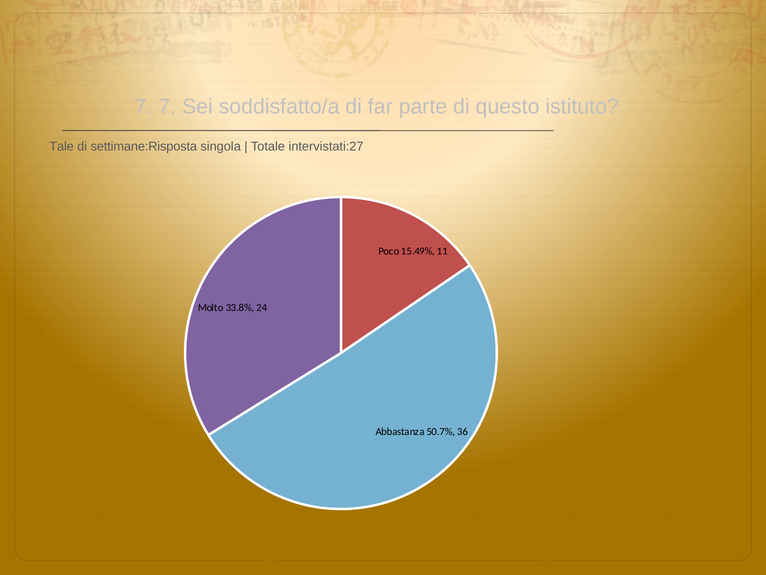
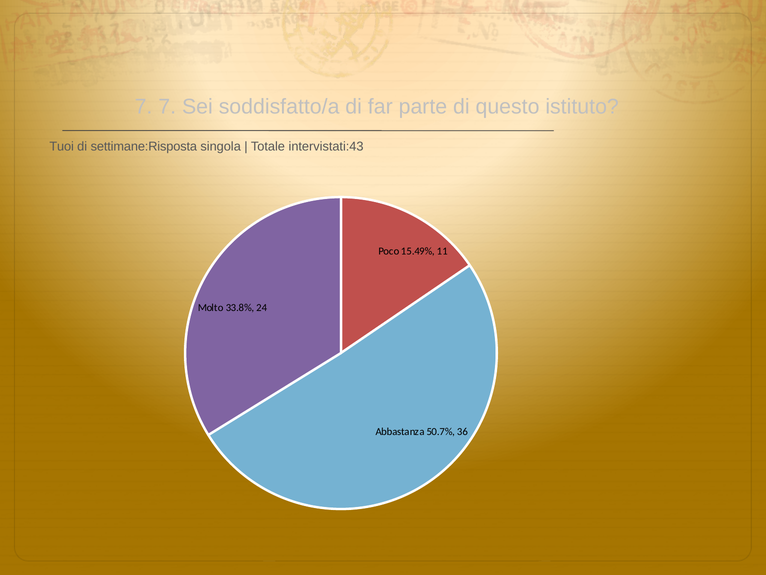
Tale: Tale -> Tuoi
intervistati:27: intervistati:27 -> intervistati:43
